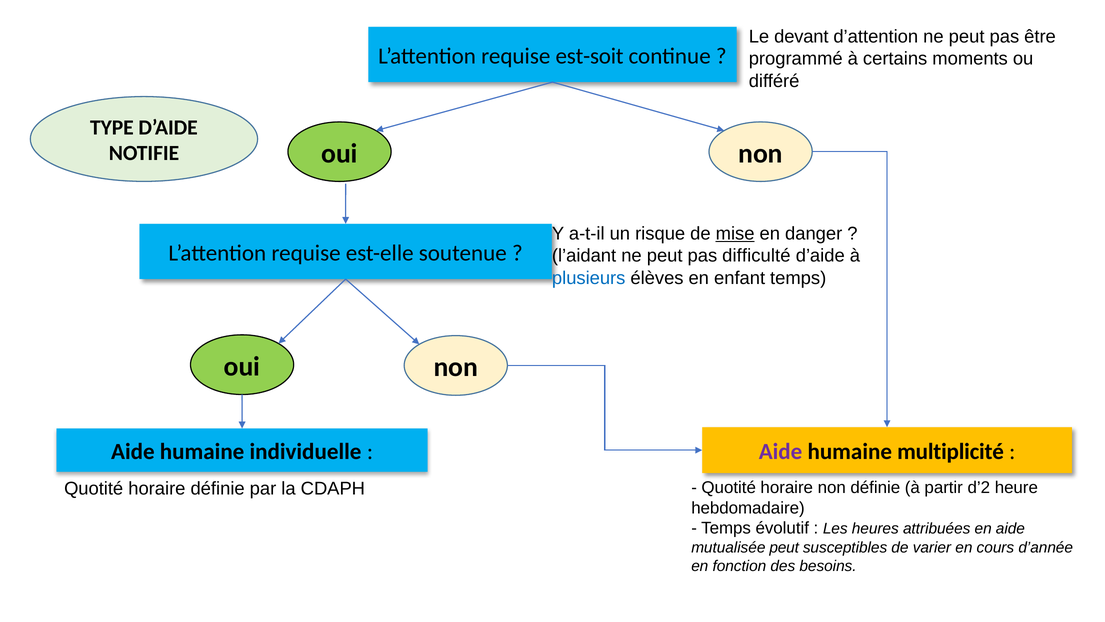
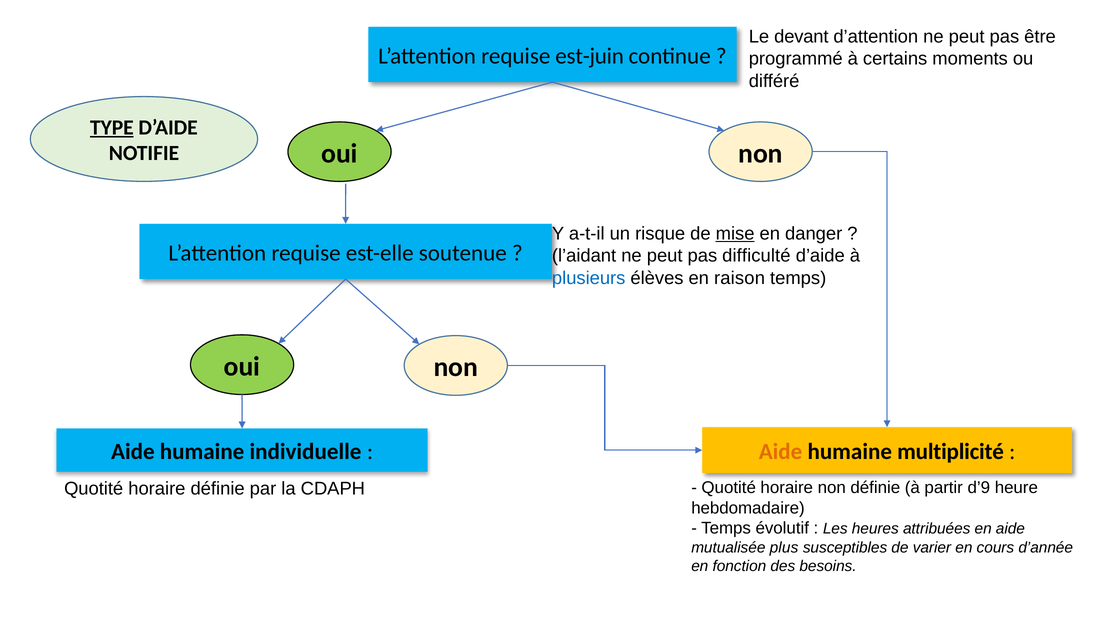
est-soit: est-soit -> est-juin
TYPE underline: none -> present
enfant: enfant -> raison
Aide at (781, 451) colour: purple -> orange
d’2: d’2 -> d’9
mutualisée peut: peut -> plus
